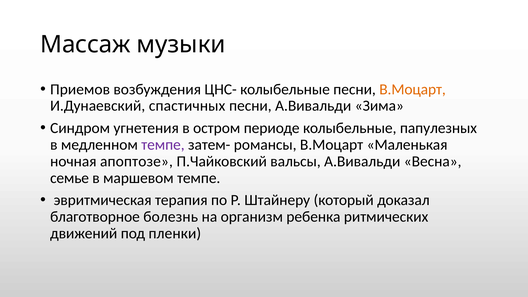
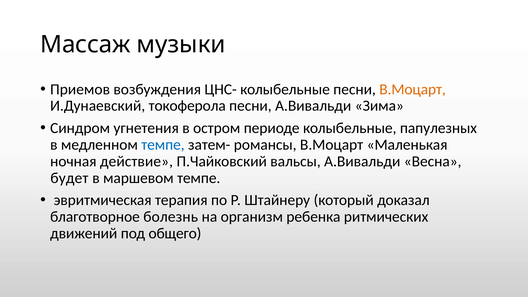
спастичных: спастичных -> токоферола
темпе at (163, 145) colour: purple -> blue
апоптозе: апоптозе -> действие
семье: семье -> будет
пленки: пленки -> общего
